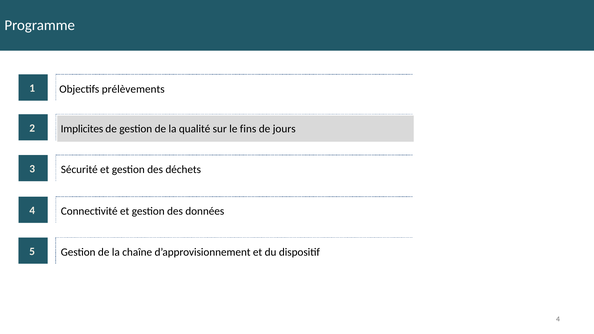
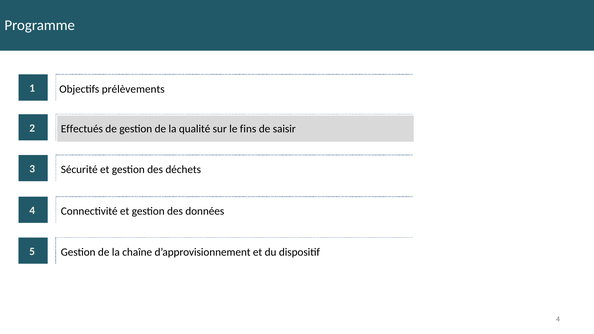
Implicites: Implicites -> Effectués
jours: jours -> saisir
